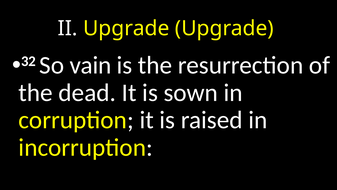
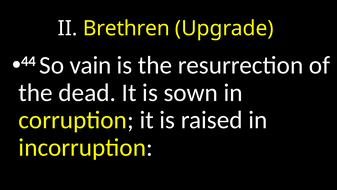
II Upgrade: Upgrade -> Brethren
32: 32 -> 44
